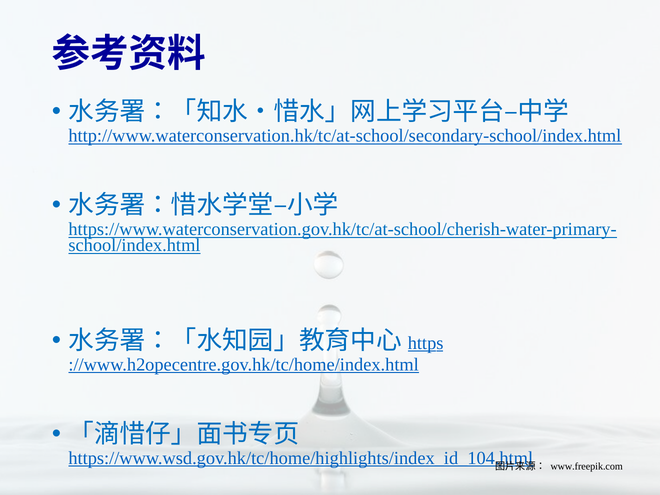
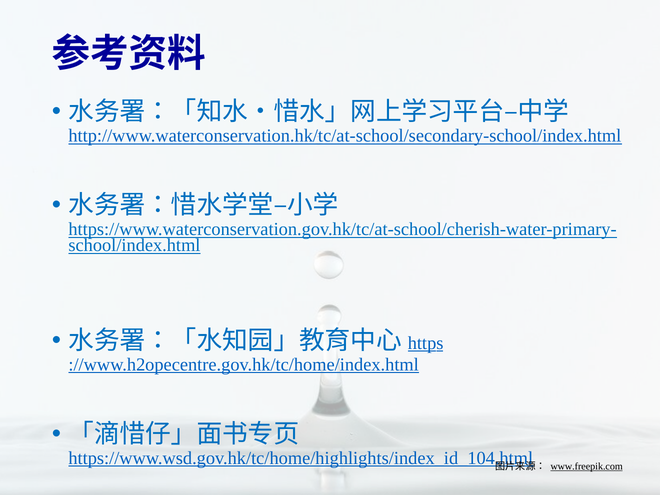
www.freepik.com underline: none -> present
